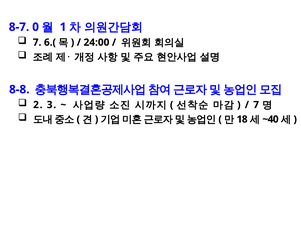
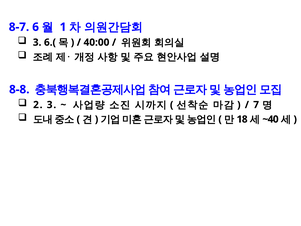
0: 0 -> 6
7 at (37, 42): 7 -> 3
24:00: 24:00 -> 40:00
